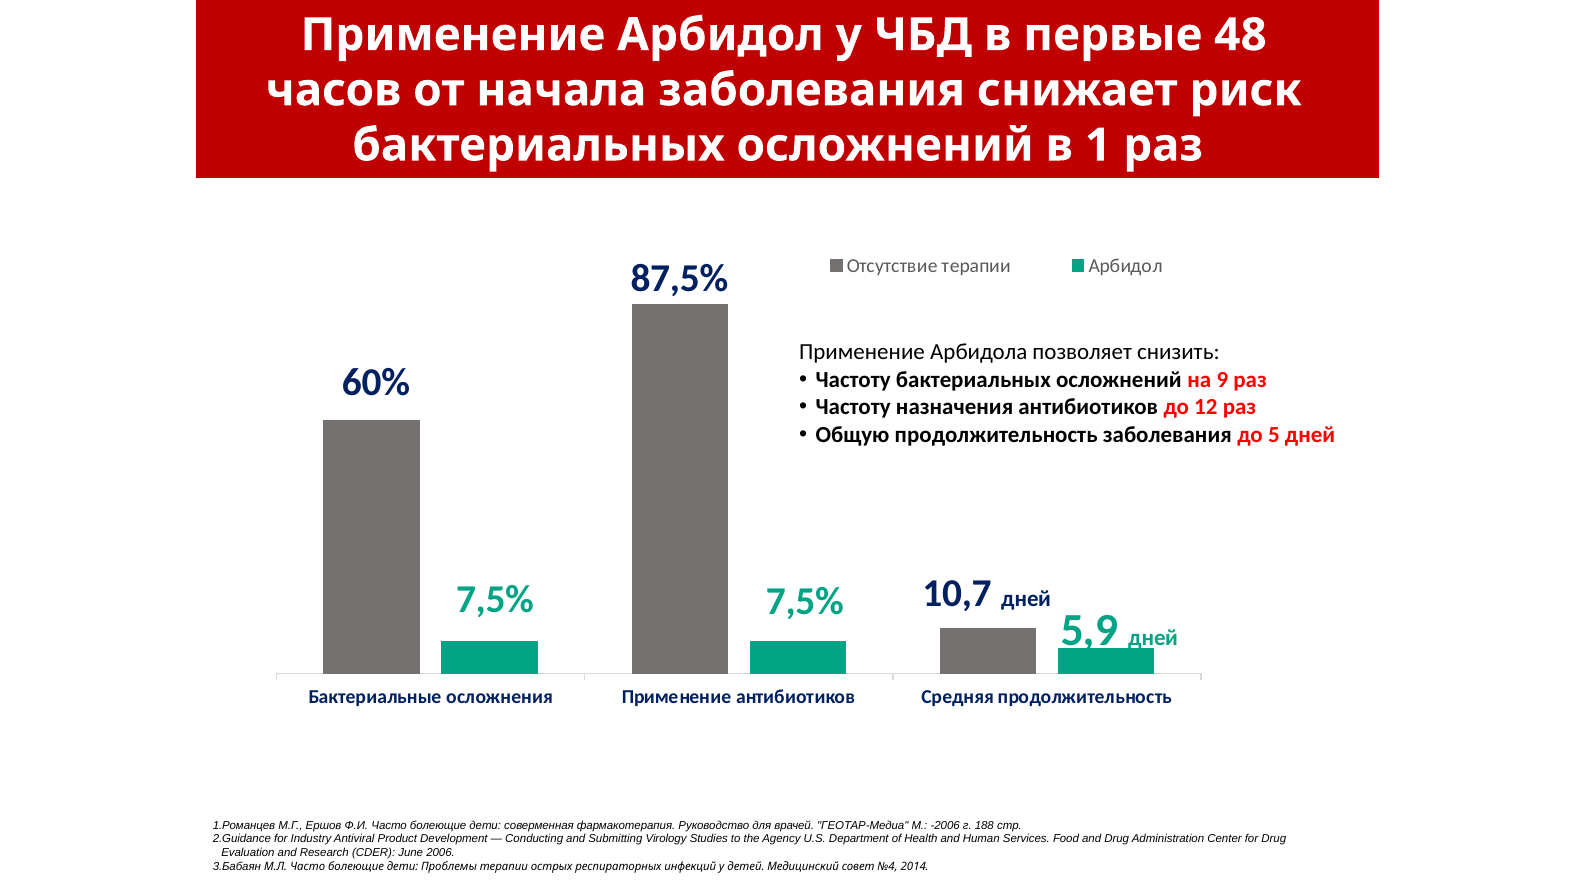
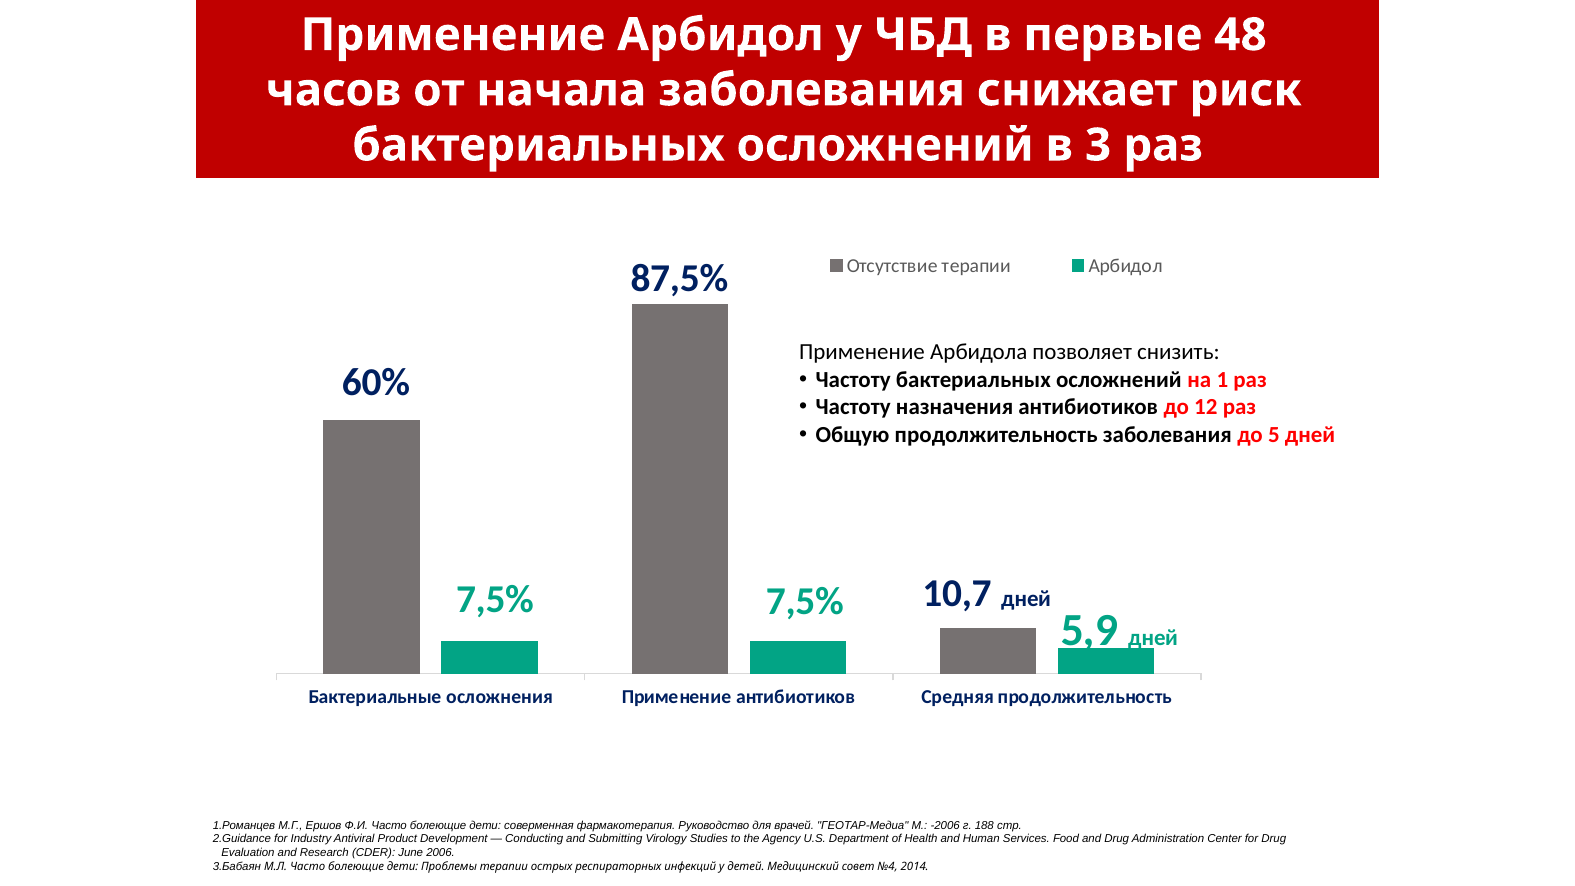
1: 1 -> 3
9: 9 -> 1
